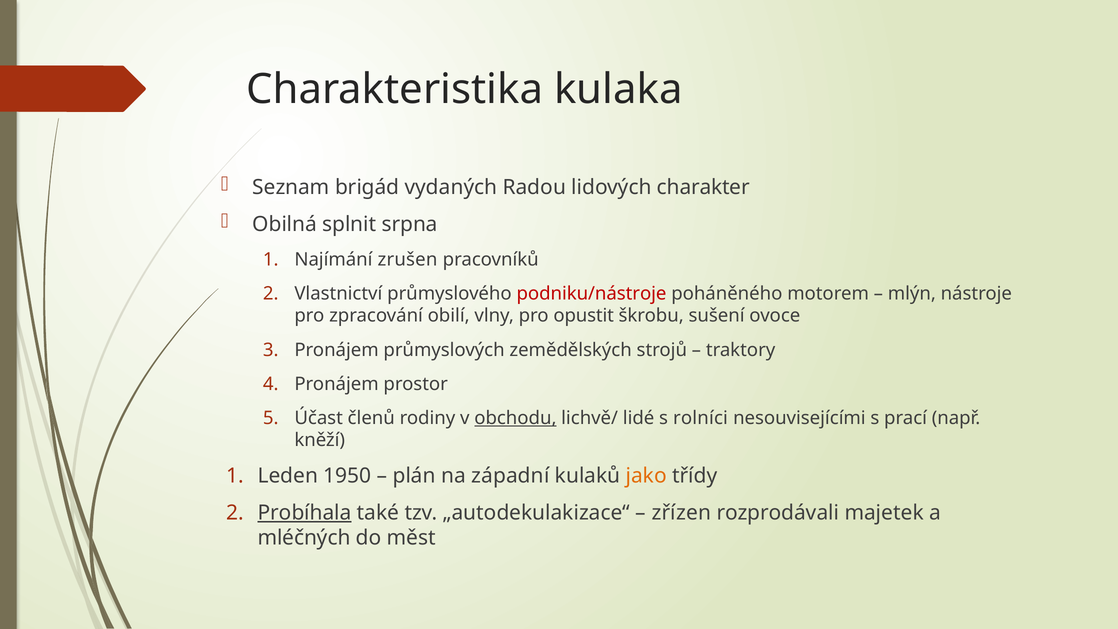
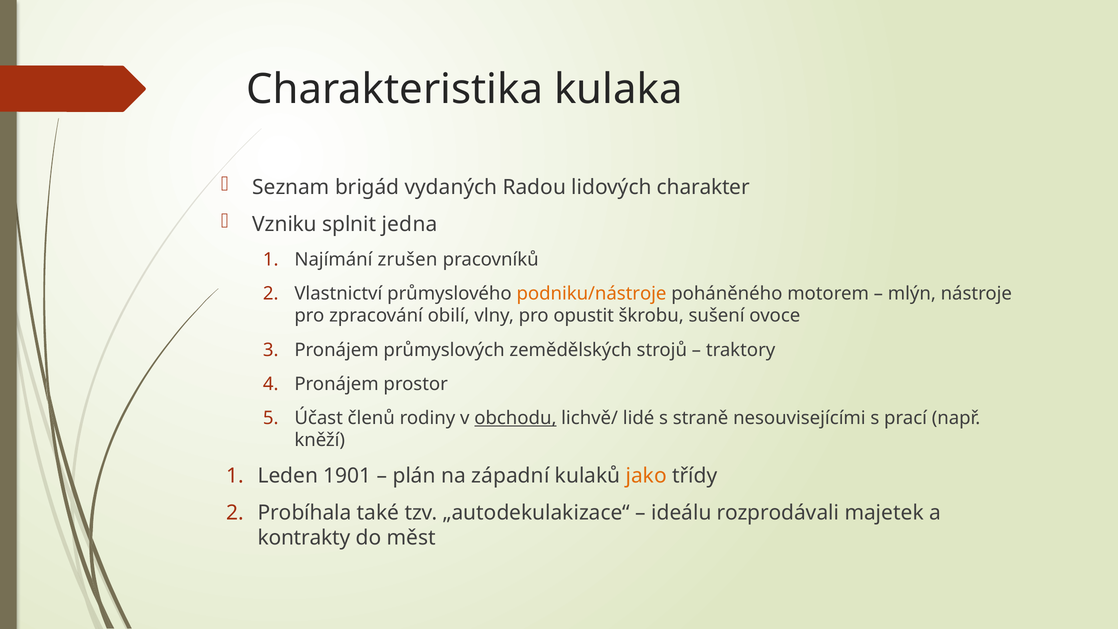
Obilná: Obilná -> Vzniku
srpna: srpna -> jedna
podniku/nástroje colour: red -> orange
rolníci: rolníci -> straně
1950: 1950 -> 1901
Probíhala underline: present -> none
zřízen: zřízen -> ideálu
mléčných: mléčných -> kontrakty
